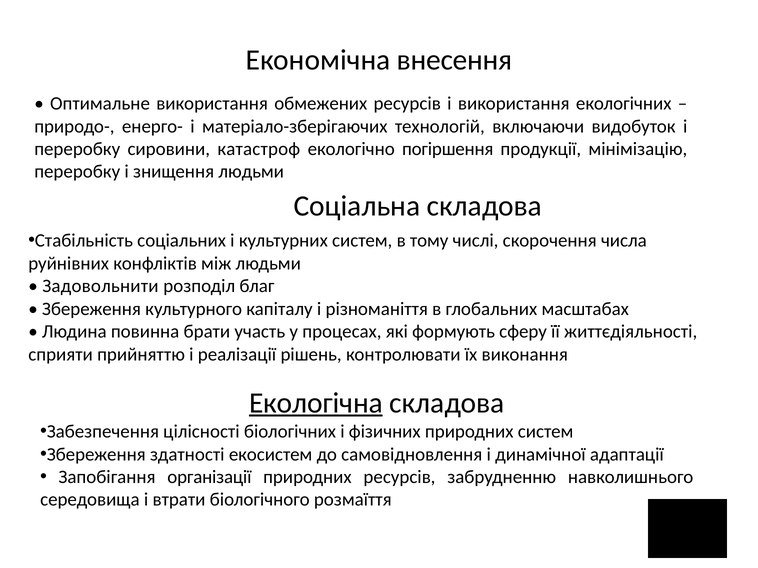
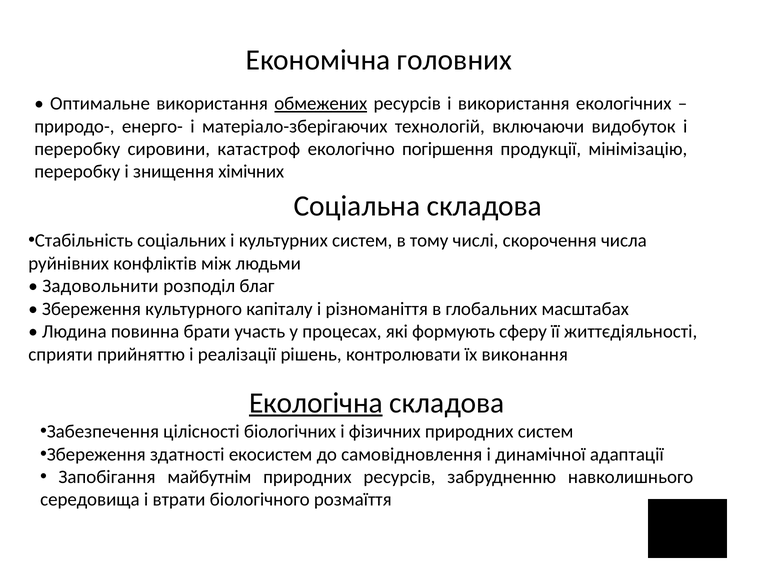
внесення: внесення -> головних
обмежених underline: none -> present
знищення людьми: людьми -> хімічних
організації: організації -> майбутнім
